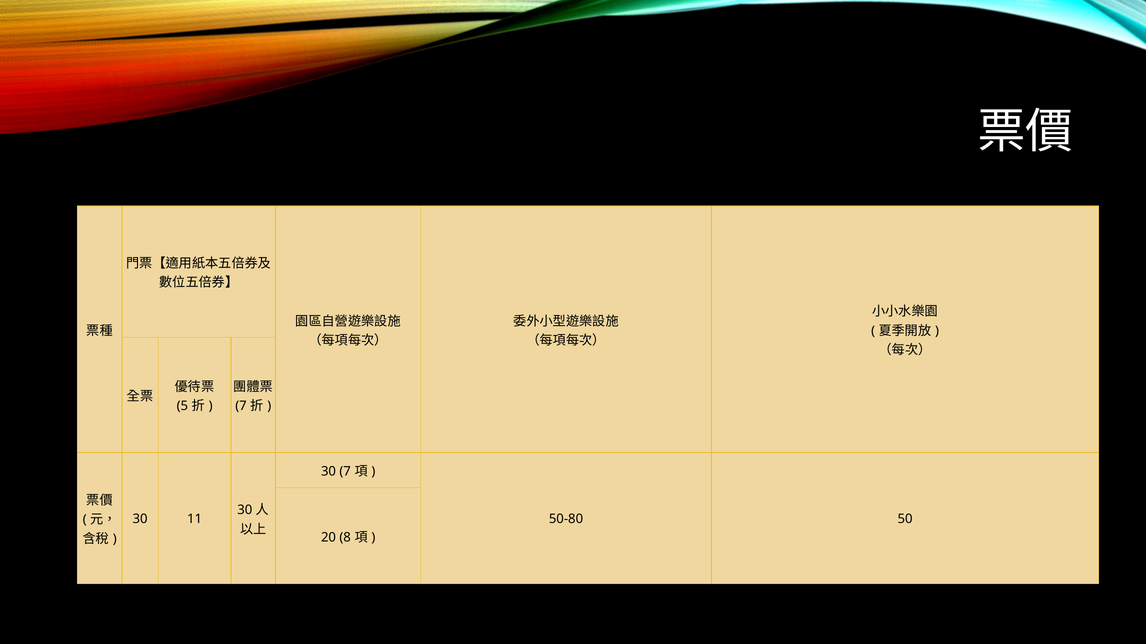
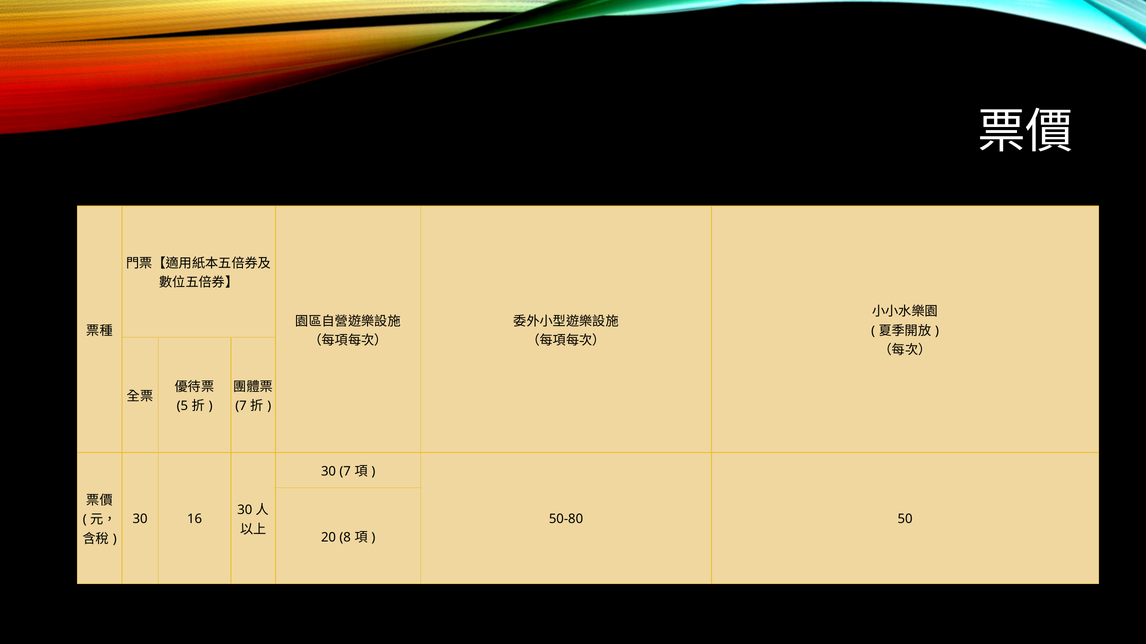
11: 11 -> 16
